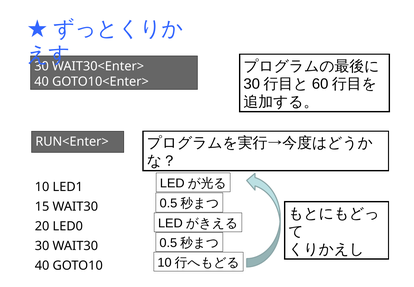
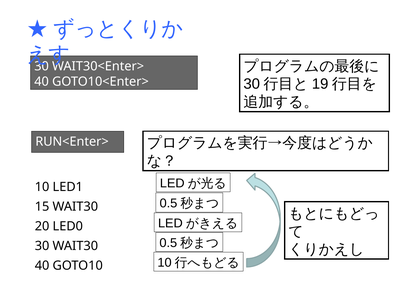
60: 60 -> 19
